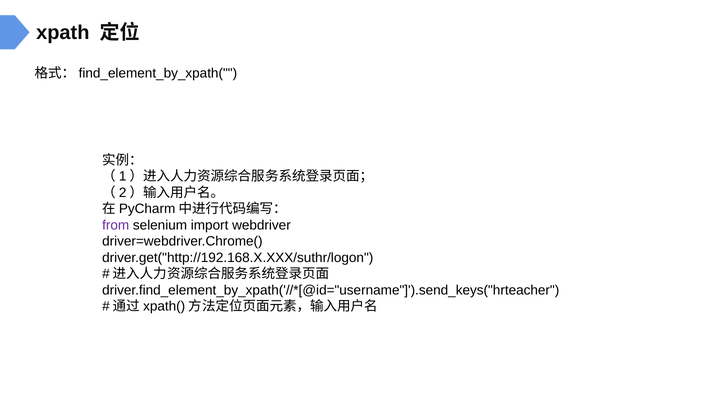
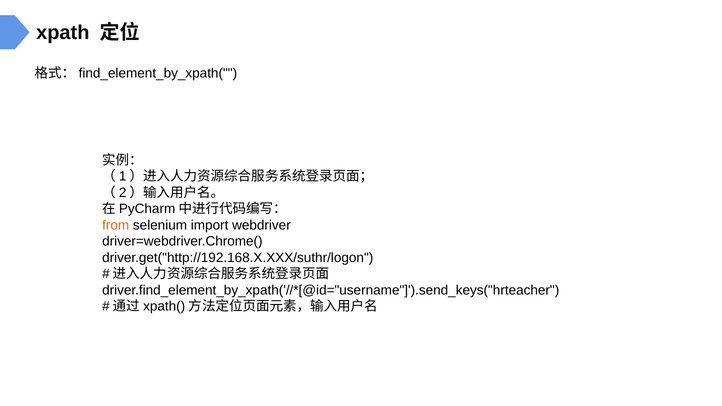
from colour: purple -> orange
